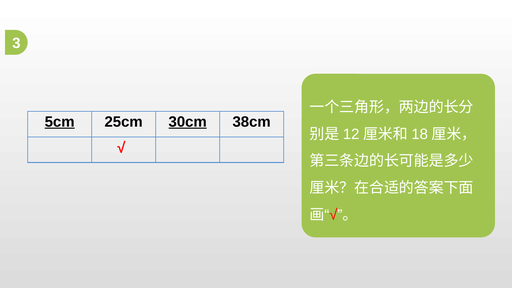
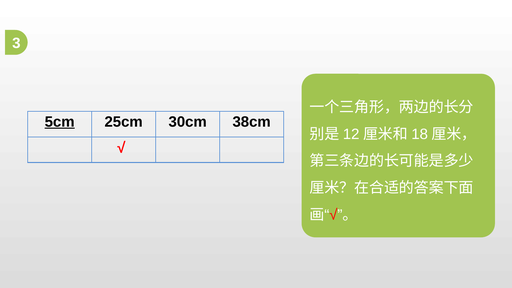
30cm underline: present -> none
